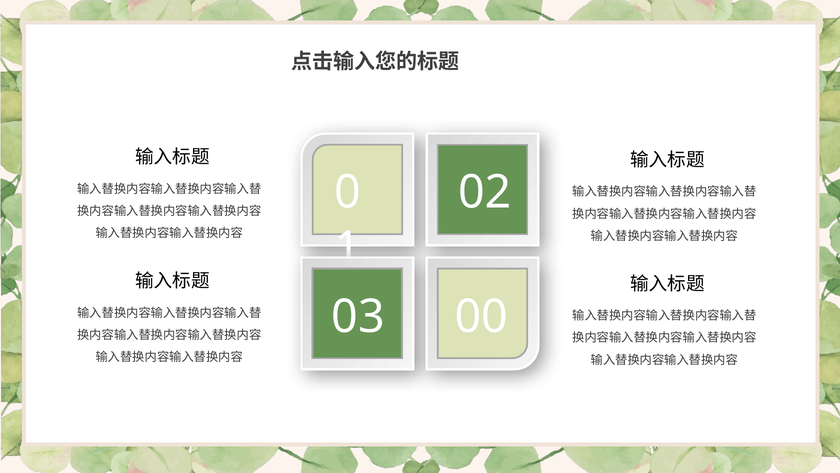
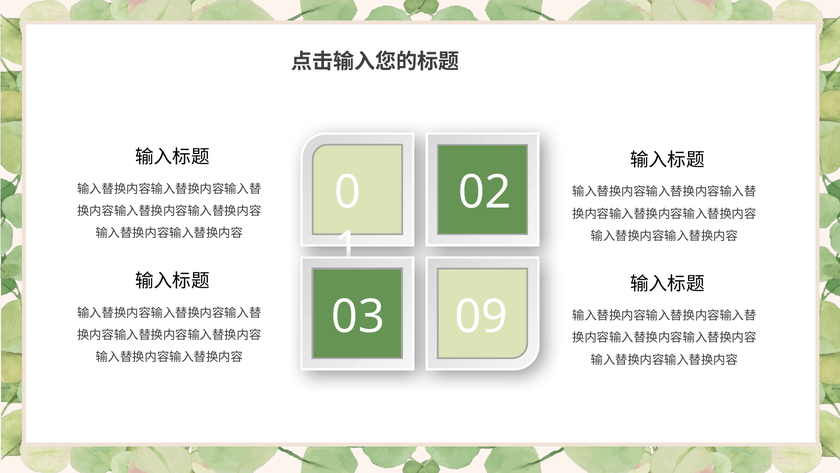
00: 00 -> 09
